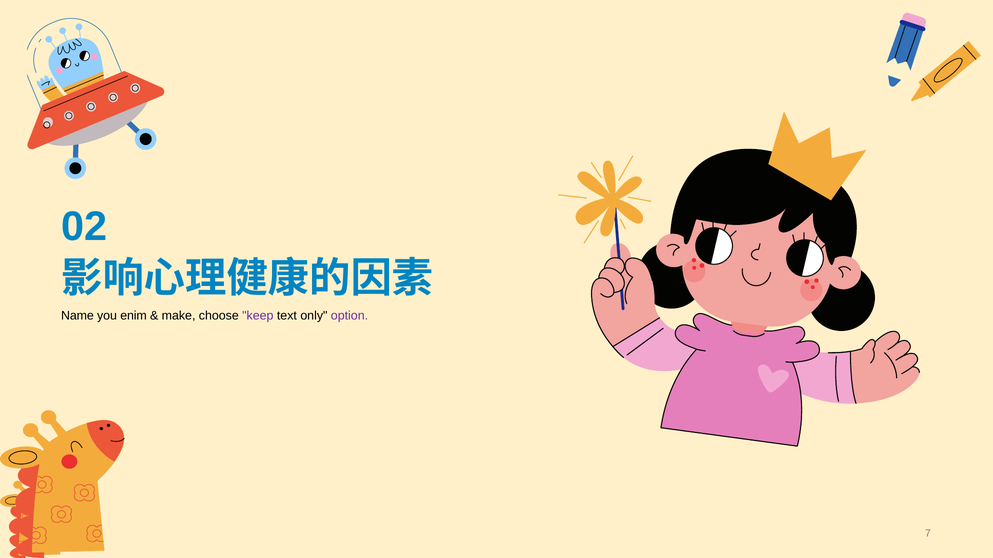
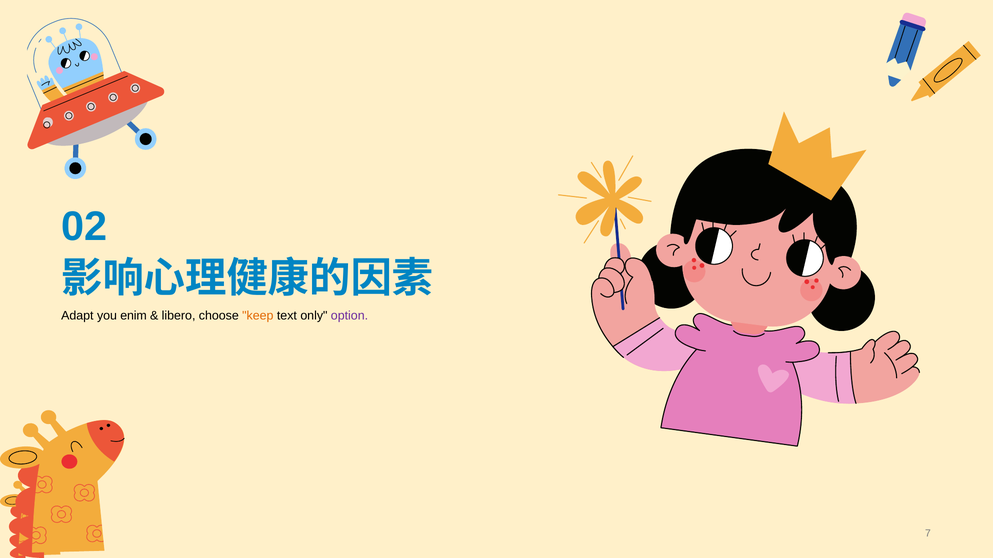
Name: Name -> Adapt
make: make -> libero
keep colour: purple -> orange
